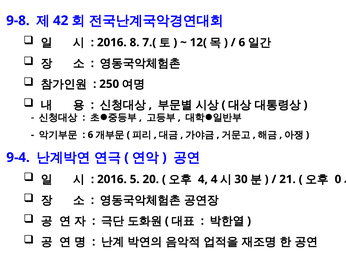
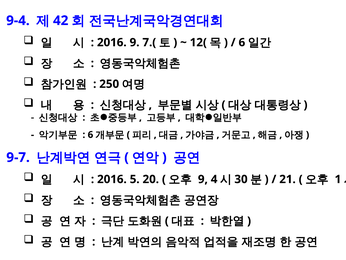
9-8: 9-8 -> 9-4
2016 8: 8 -> 9
9-4: 9-4 -> 9-7
4 at (203, 179): 4 -> 9
0: 0 -> 1
